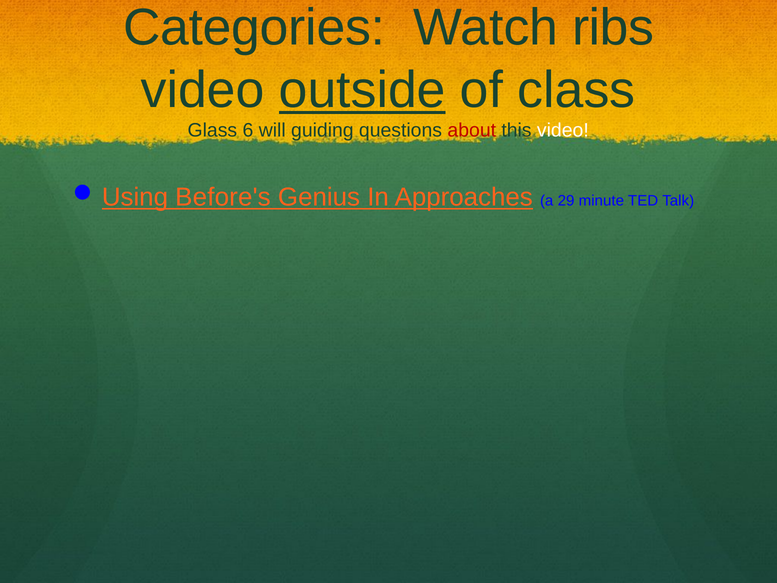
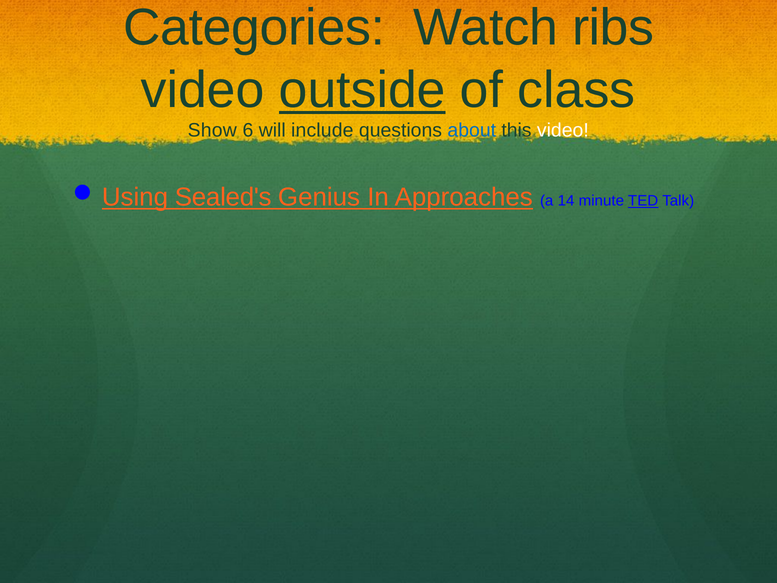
Glass: Glass -> Show
guiding: guiding -> include
about colour: red -> blue
Before's: Before's -> Sealed's
29: 29 -> 14
TED underline: none -> present
